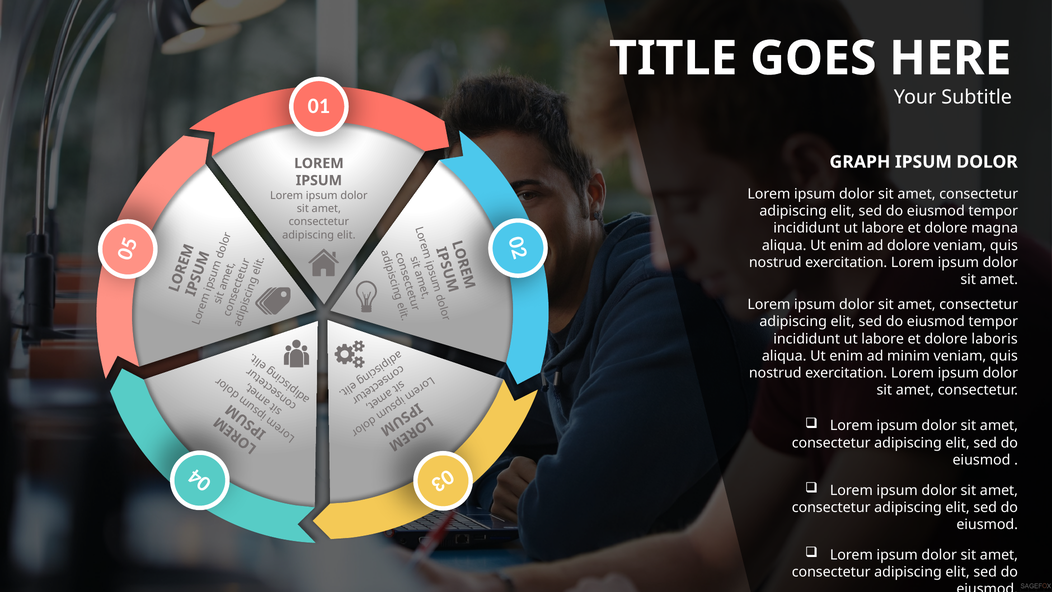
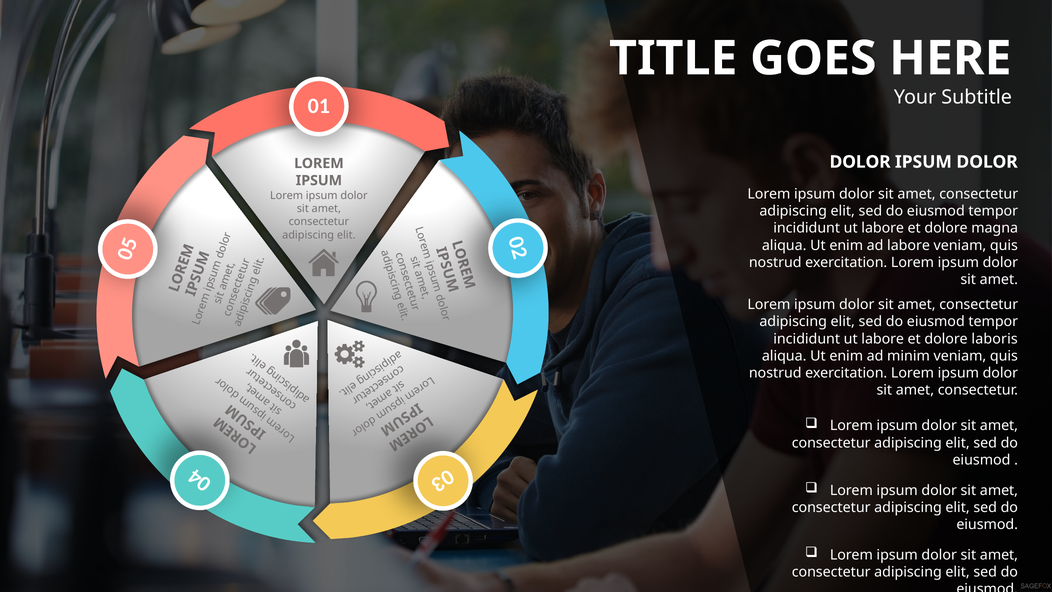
GRAPH at (860, 162): GRAPH -> DOLOR
ad dolore: dolore -> labore
